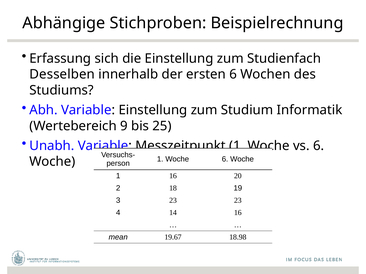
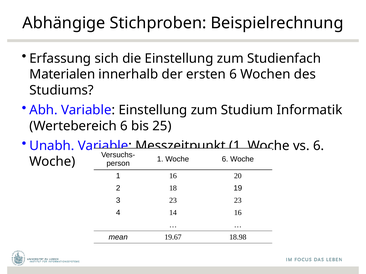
Desselben: Desselben -> Materialen
Wertebereich 9: 9 -> 6
